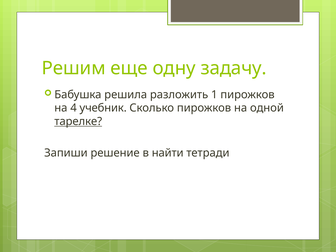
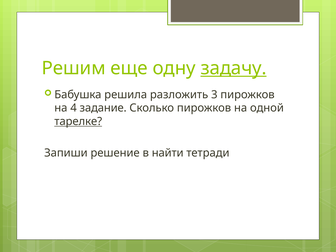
задачу underline: none -> present
1: 1 -> 3
учебник: учебник -> задание
